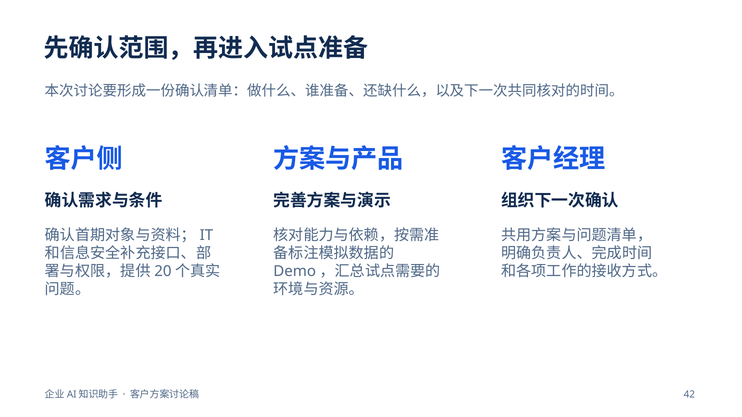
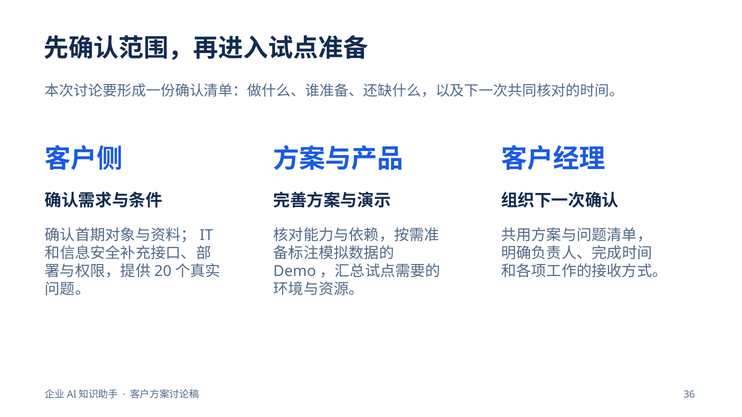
42: 42 -> 36
